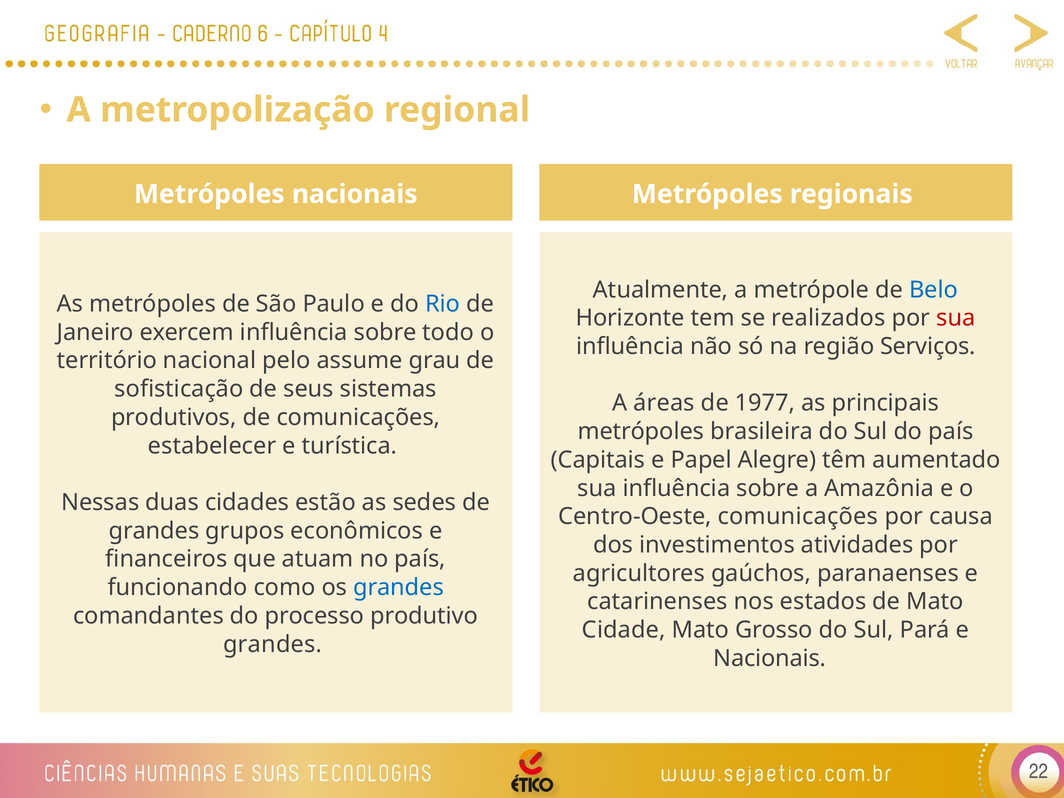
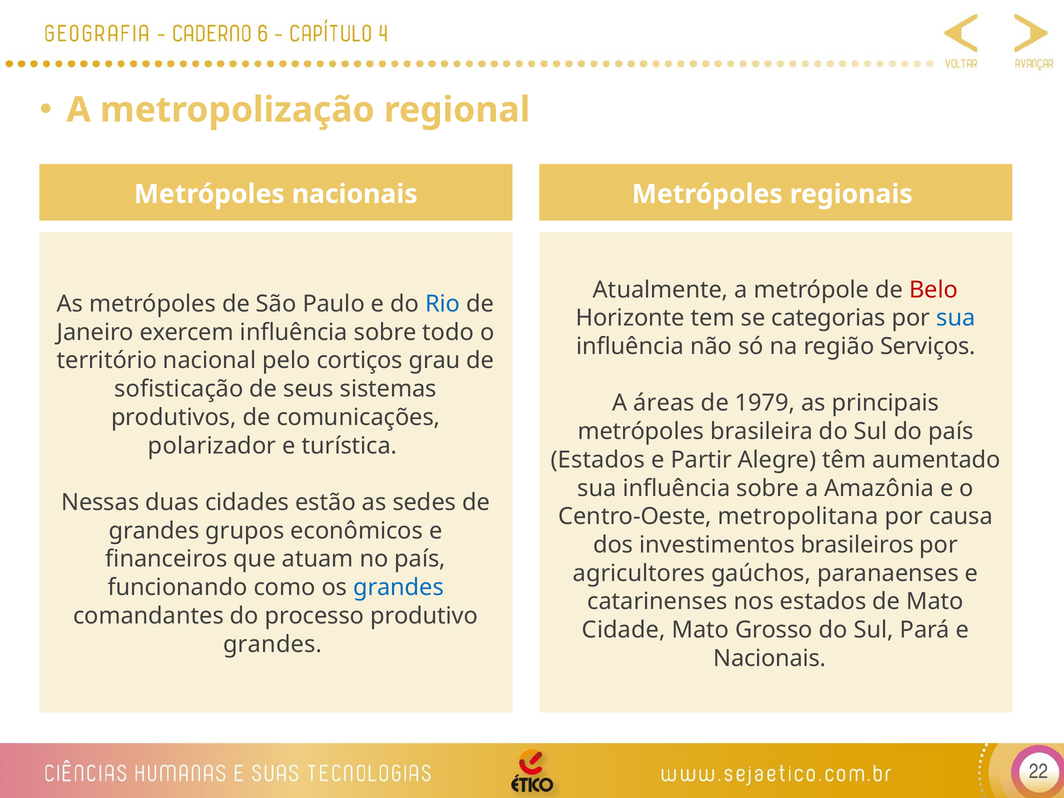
Belo colour: blue -> red
realizados: realizados -> categorias
sua at (956, 318) colour: red -> blue
assume: assume -> cortiços
1977: 1977 -> 1979
estabelecer: estabelecer -> polarizador
Capitais at (598, 460): Capitais -> Estados
Papel: Papel -> Partir
Centro-Oeste comunicações: comunicações -> metropolitana
atividades: atividades -> brasileiros
